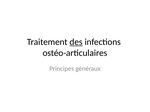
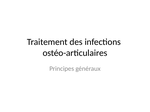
des underline: present -> none
